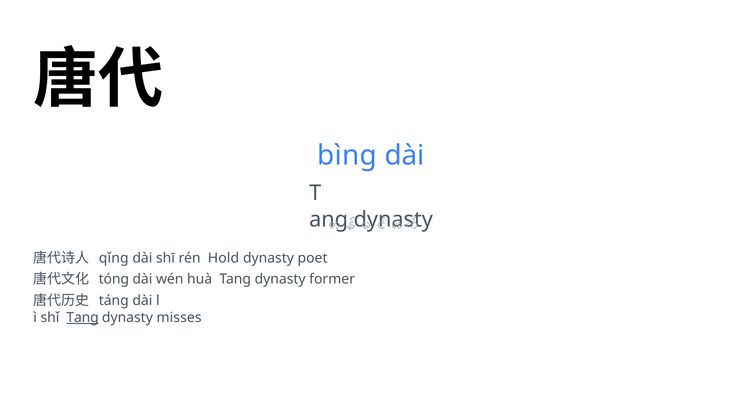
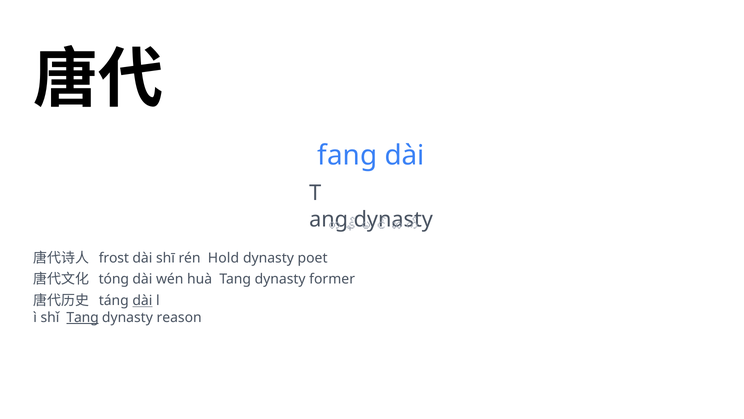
bìng: bìng -> fang
qǐng: qǐng -> frost
dài at (142, 300) underline: none -> present
misses: misses -> reason
